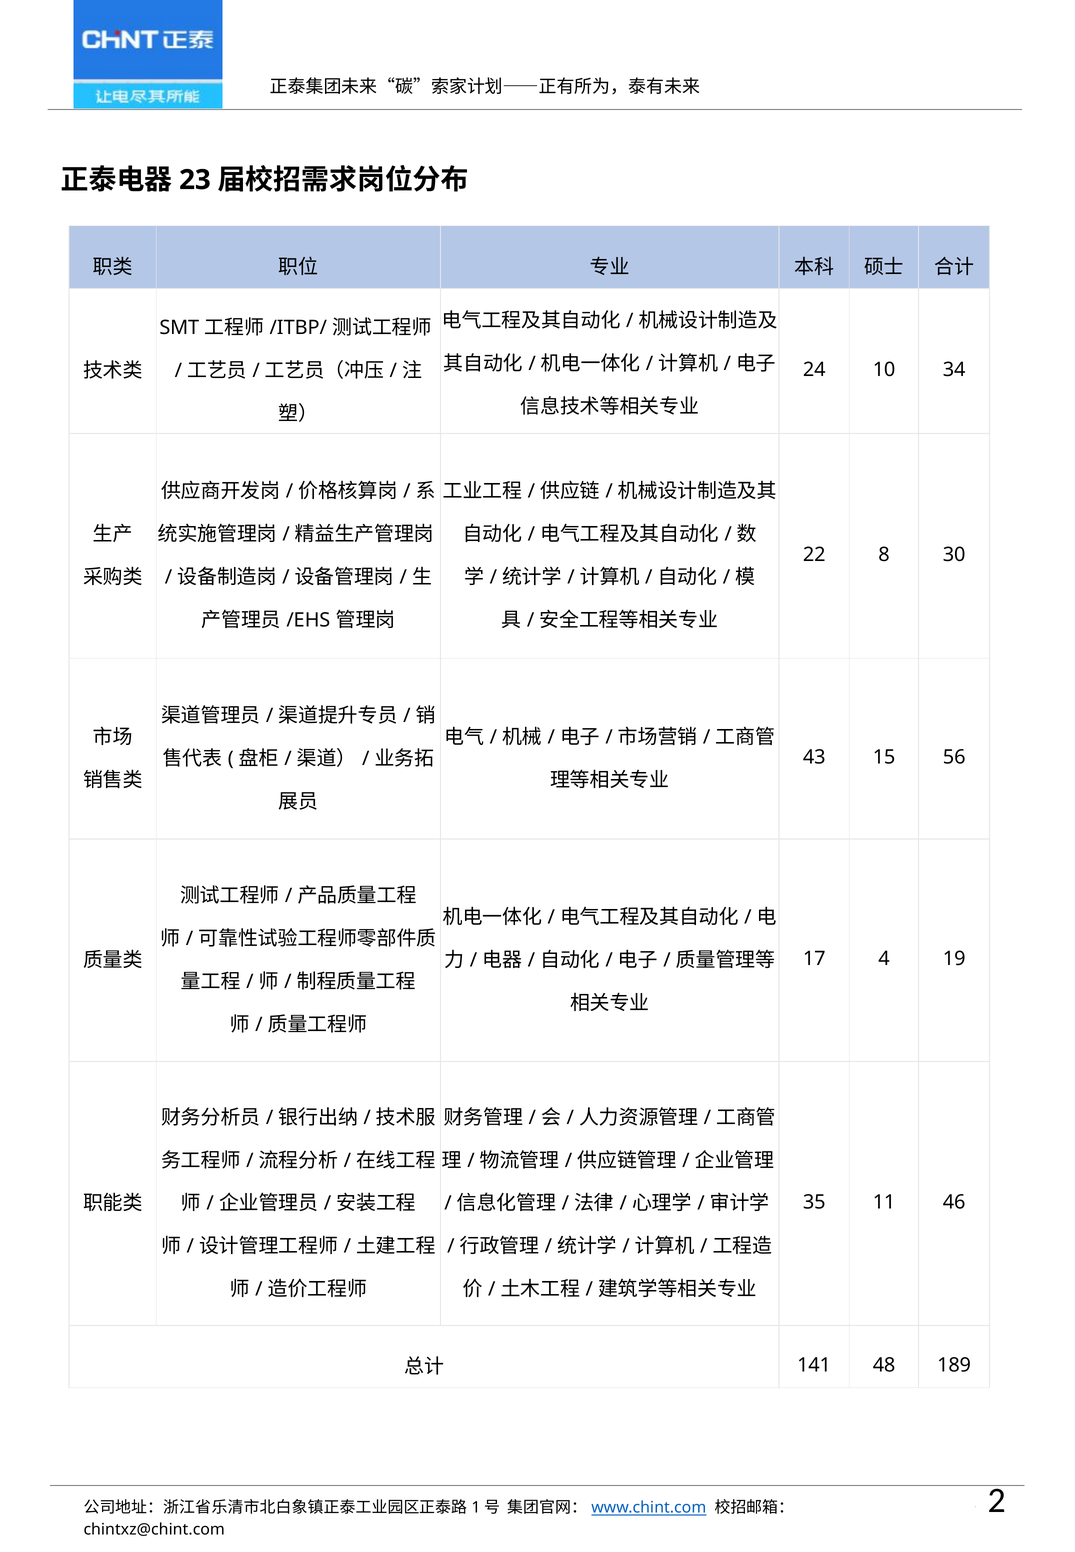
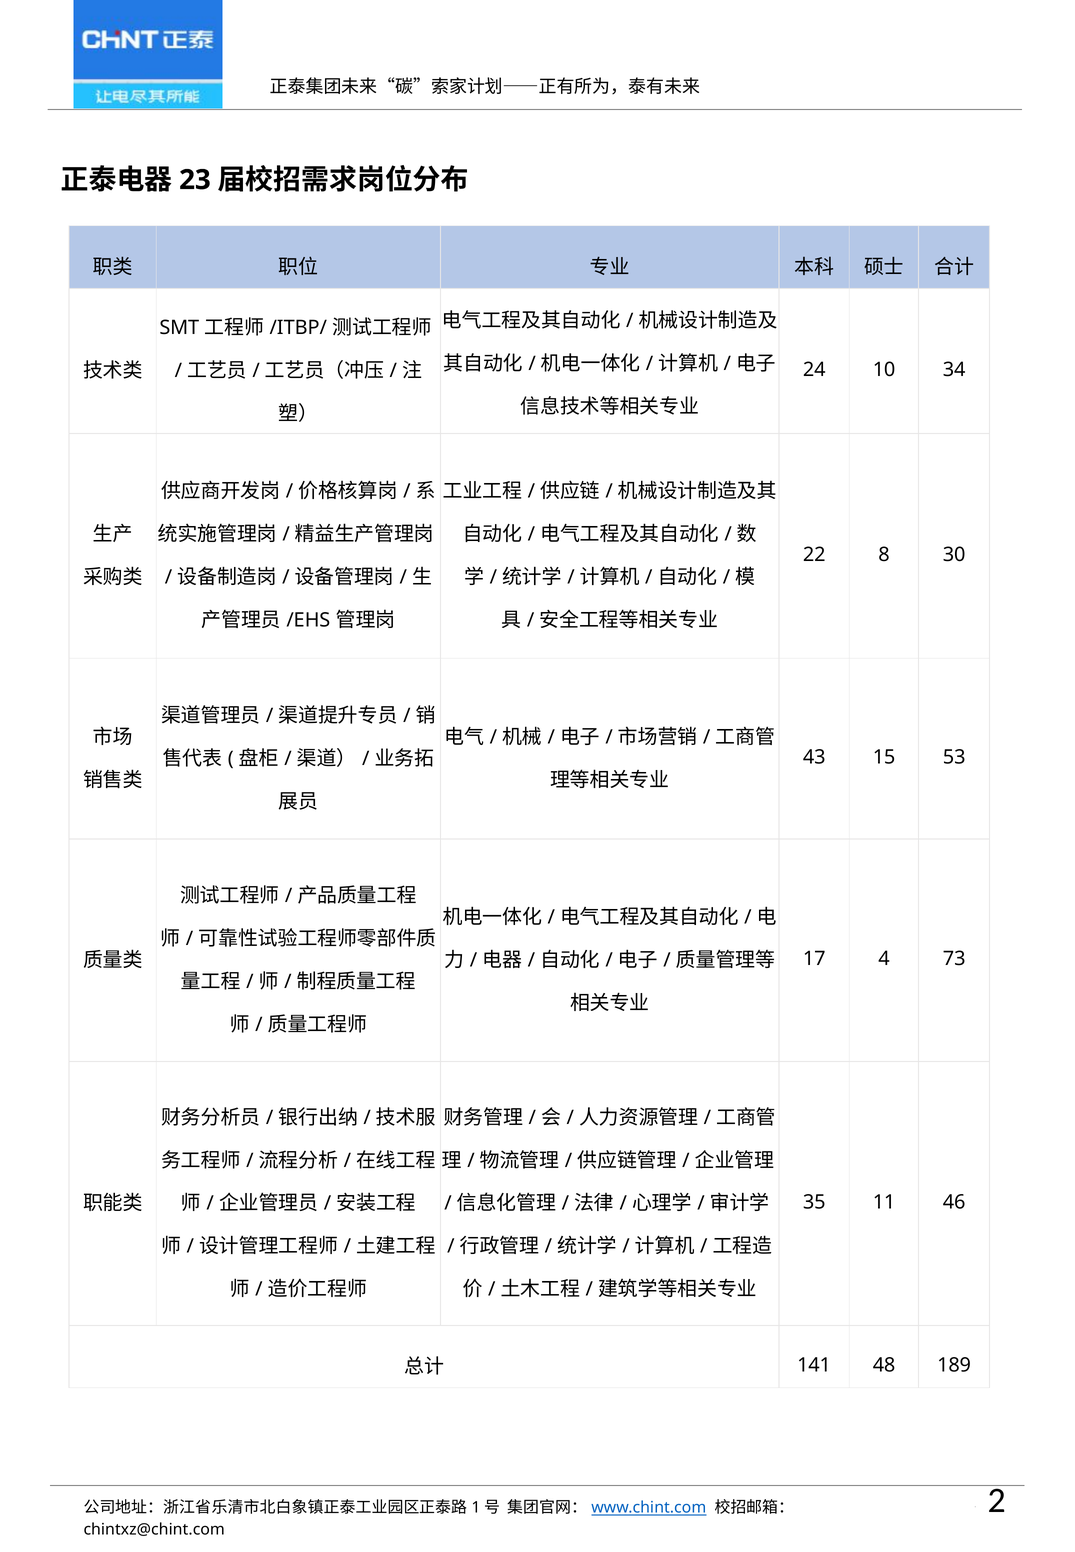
56: 56 -> 53
19: 19 -> 73
